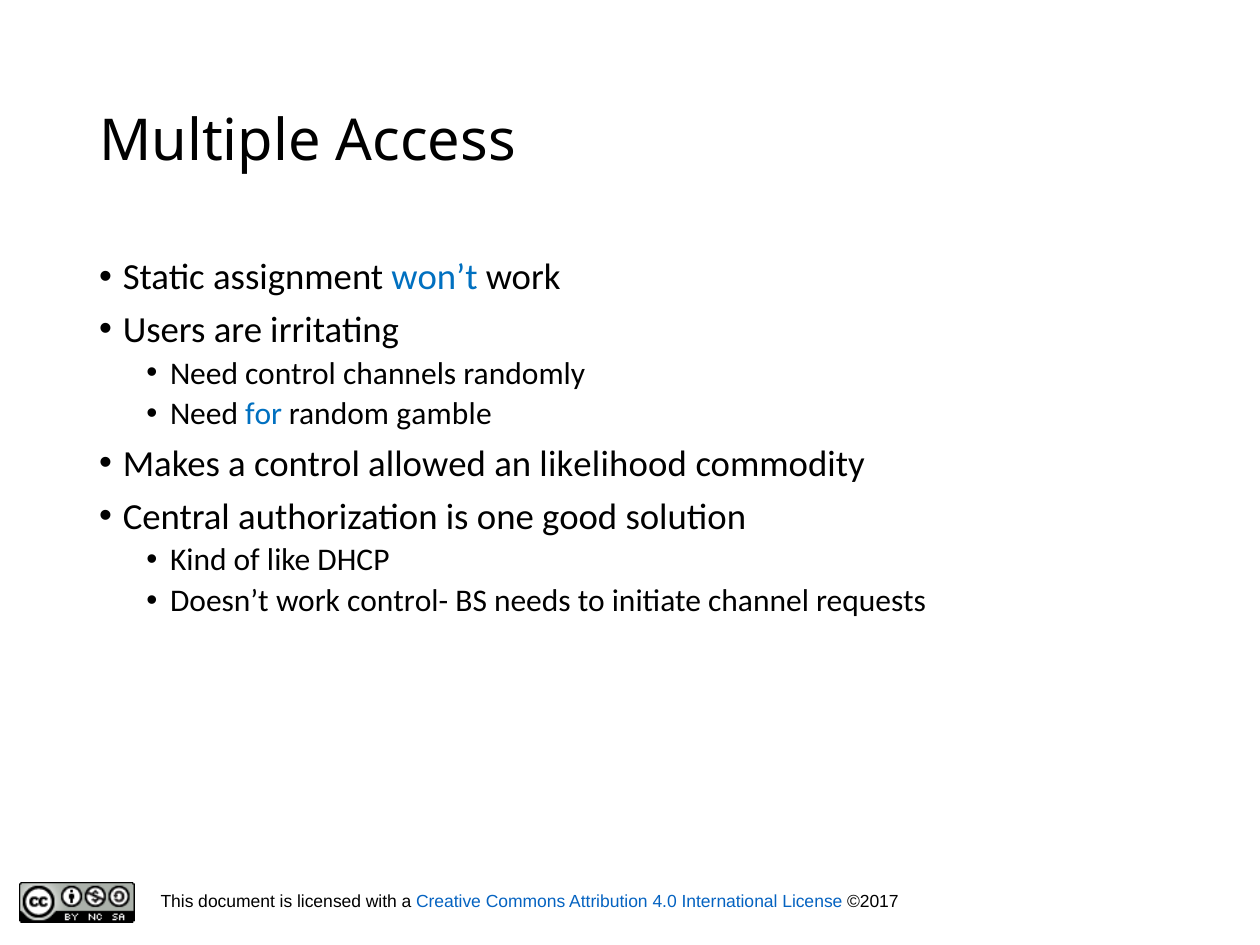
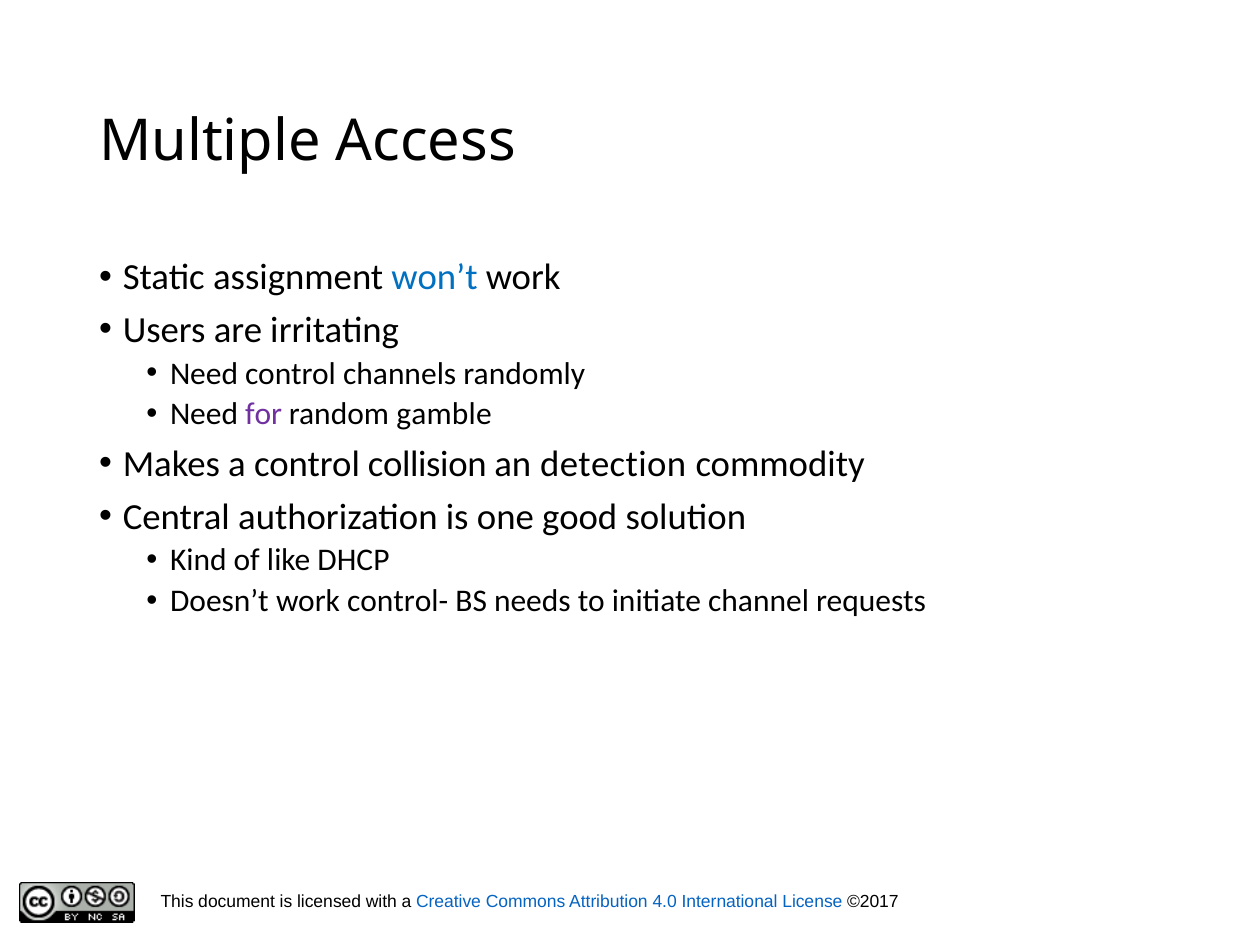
for colour: blue -> purple
allowed: allowed -> collision
likelihood: likelihood -> detection
